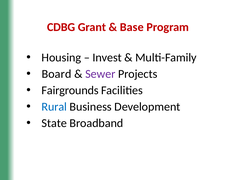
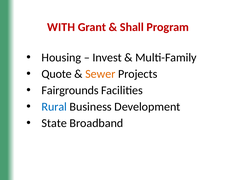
CDBG: CDBG -> WITH
Base: Base -> Shall
Board: Board -> Quote
Sewer colour: purple -> orange
